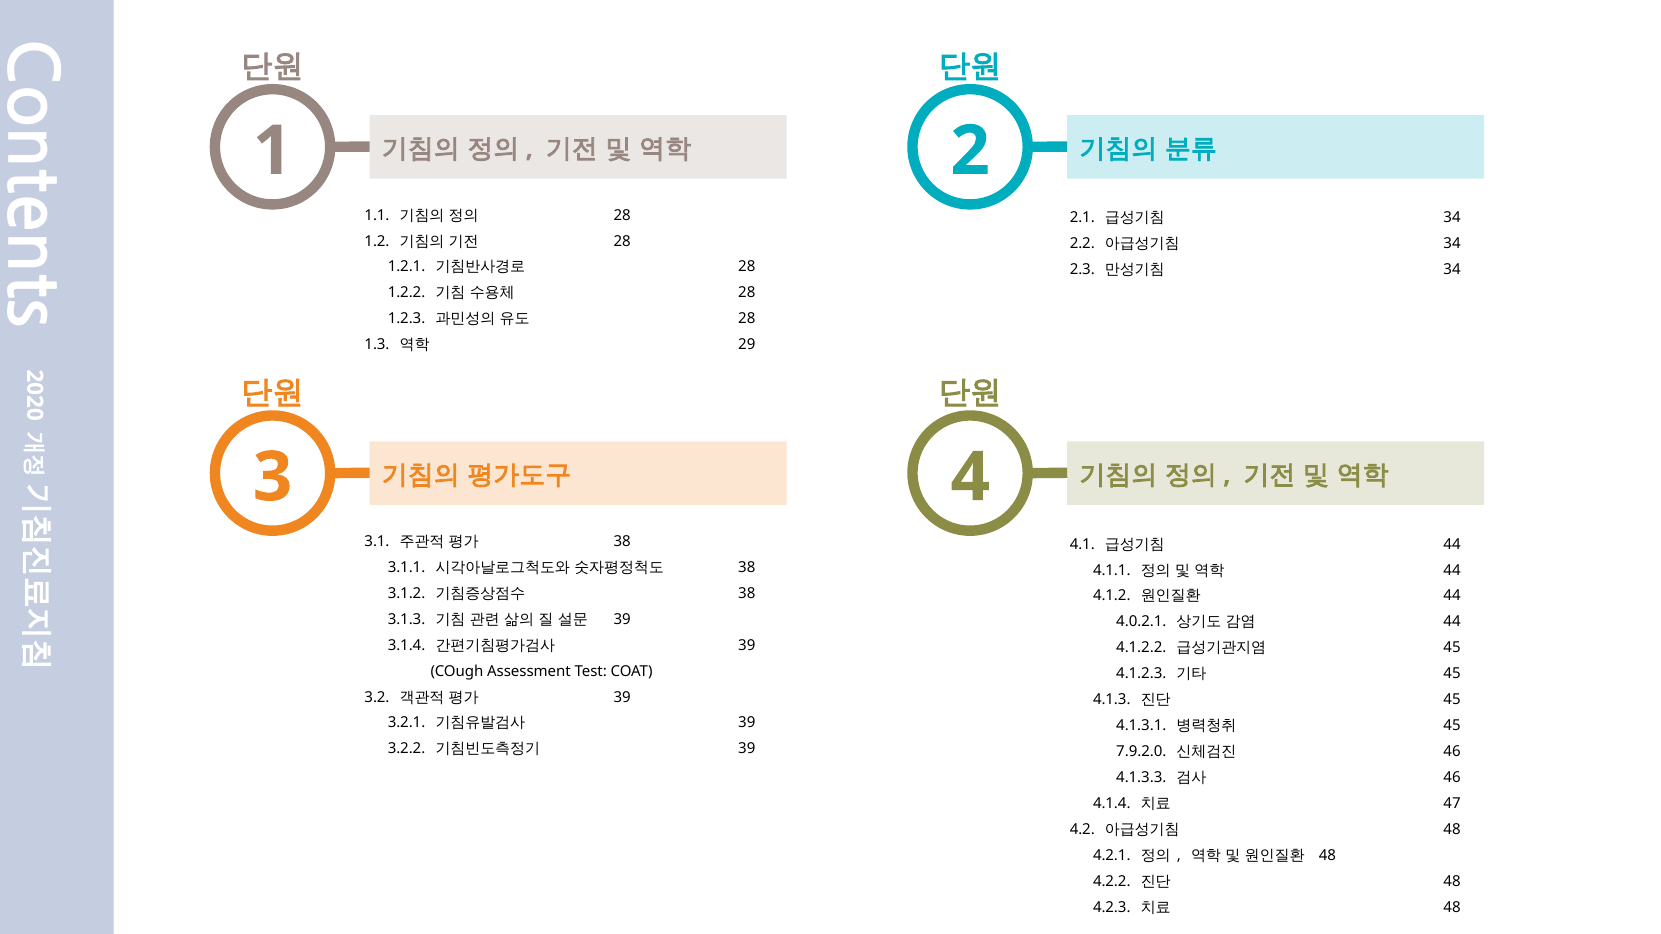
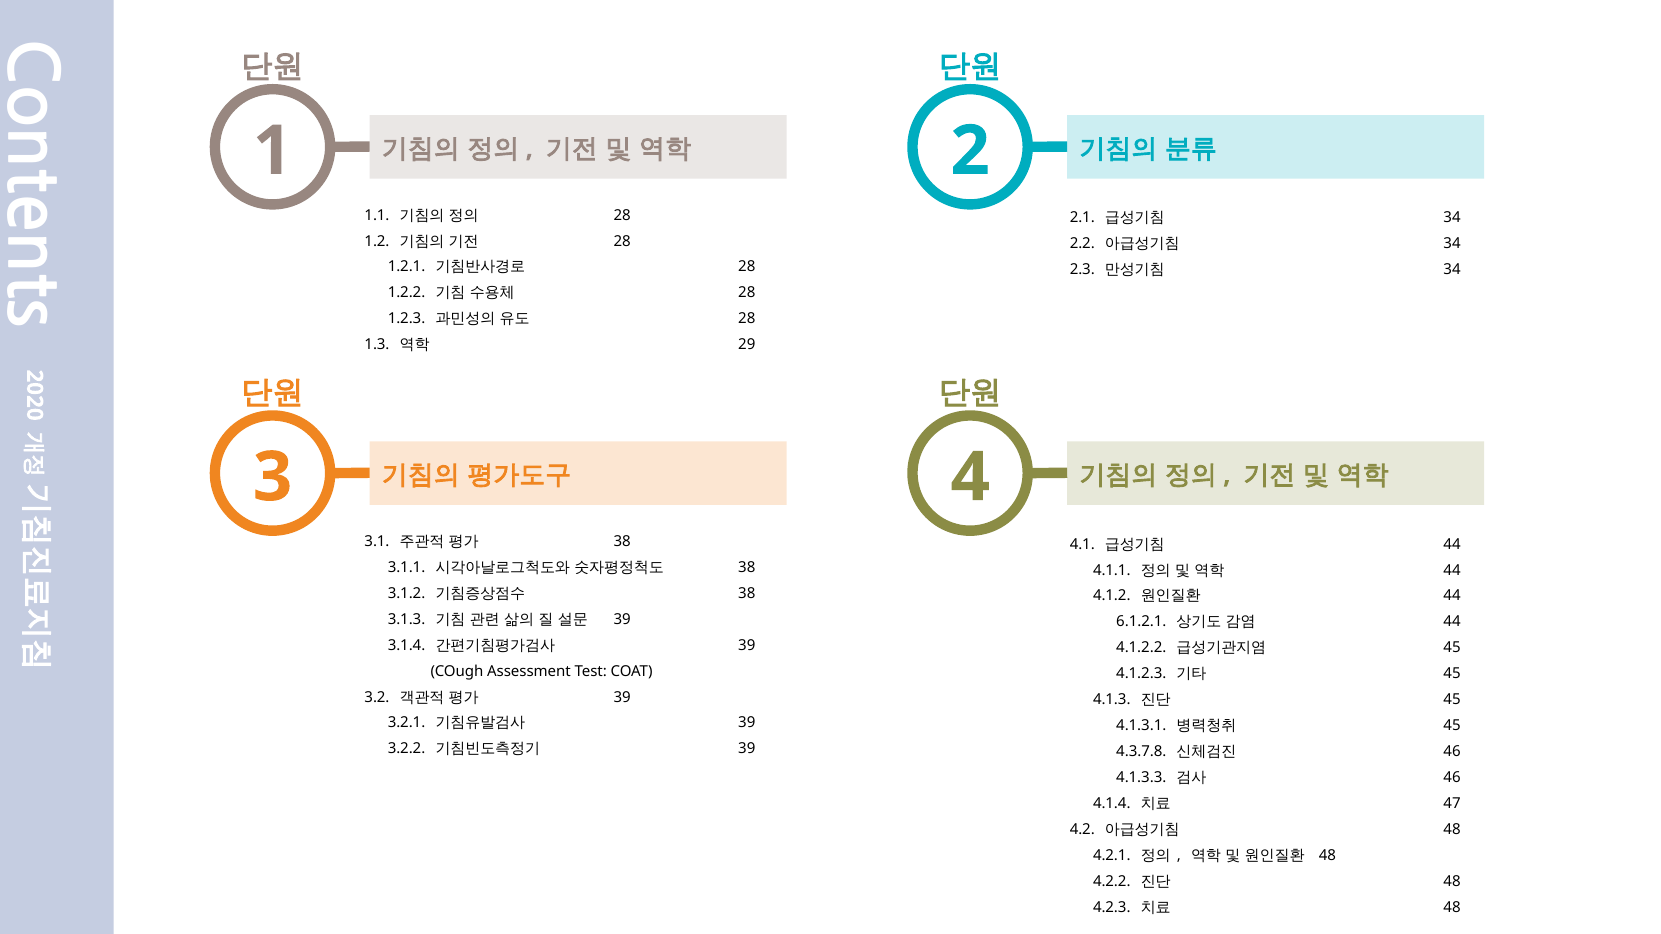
4.0.2.1: 4.0.2.1 -> 6.1.2.1
7.9.2.0: 7.9.2.0 -> 4.3.7.8
